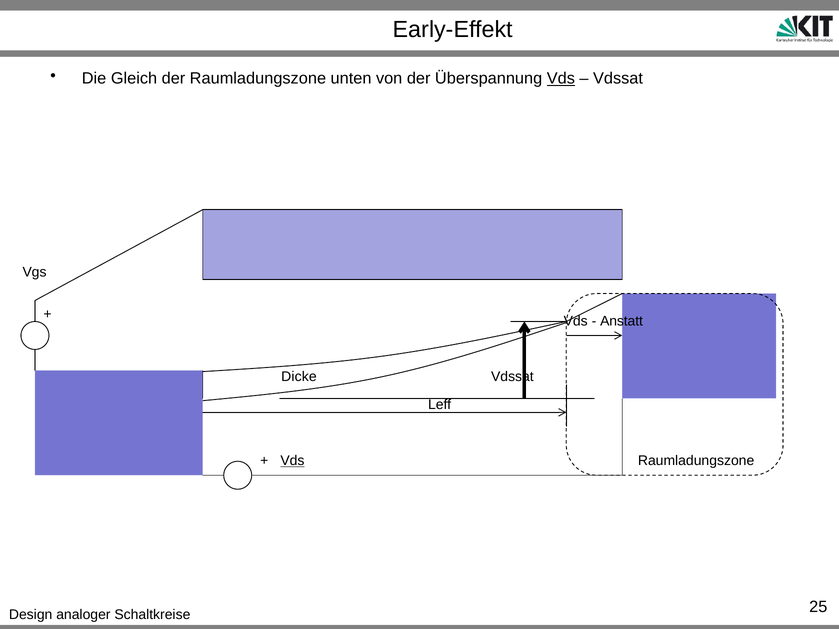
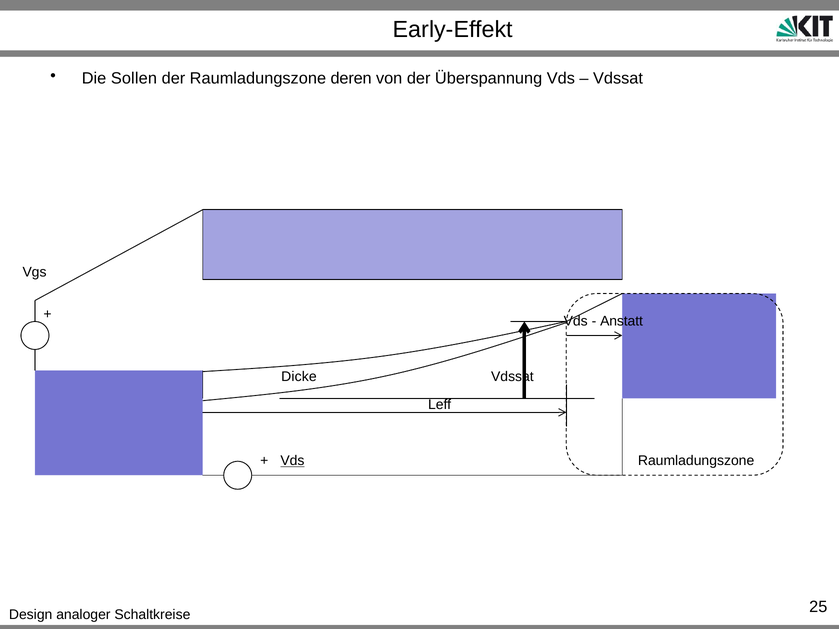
Gleich: Gleich -> Sollen
unten: unten -> deren
Vds at (561, 79) underline: present -> none
